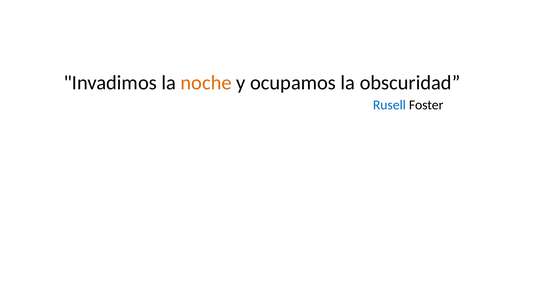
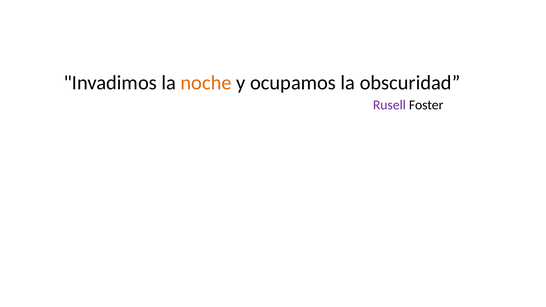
Rusell colour: blue -> purple
